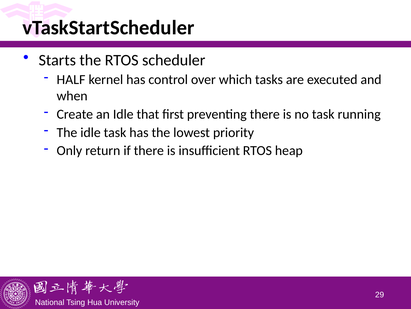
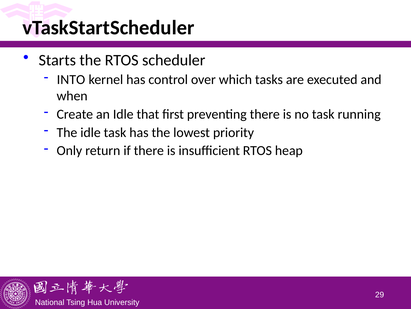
HALF: HALF -> INTO
